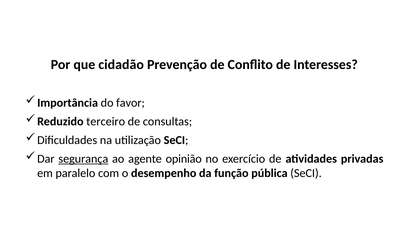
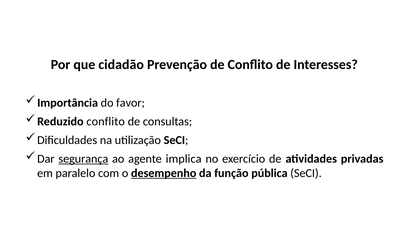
Reduzido terceiro: terceiro -> conflito
opinião: opinião -> implica
desempenho underline: none -> present
